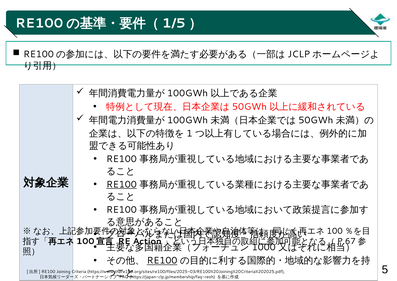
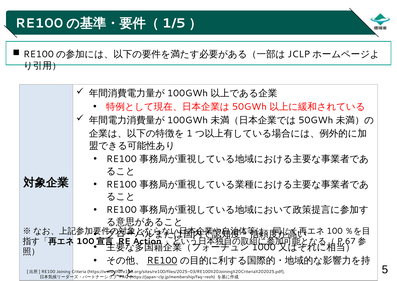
RE100 at (122, 184) underline: present -> none
